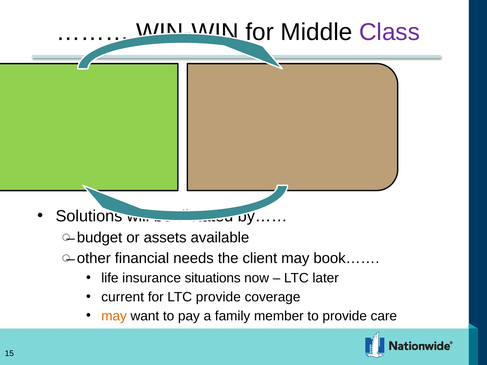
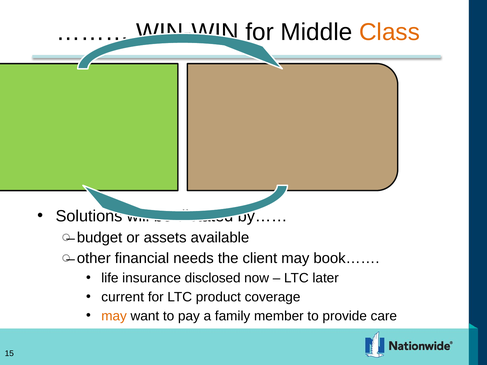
Class colour: purple -> orange
situations: situations -> disclosed
LTC provide: provide -> product
